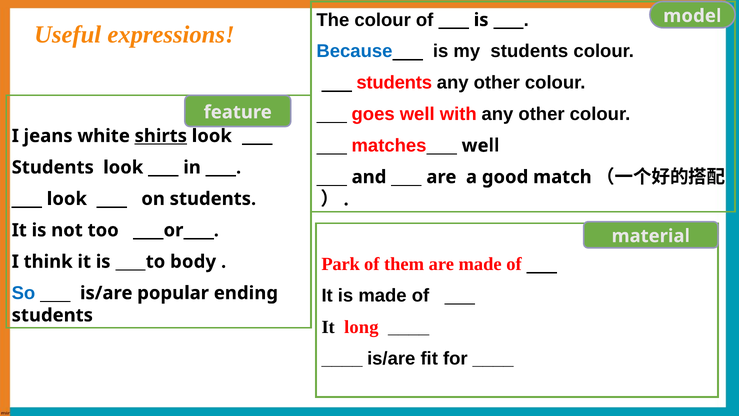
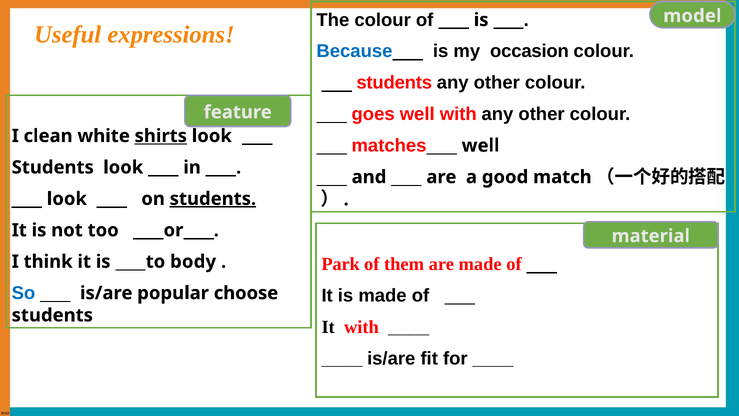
my students: students -> occasion
jeans: jeans -> clean
students at (213, 199) underline: none -> present
ending: ending -> choose
It long: long -> with
